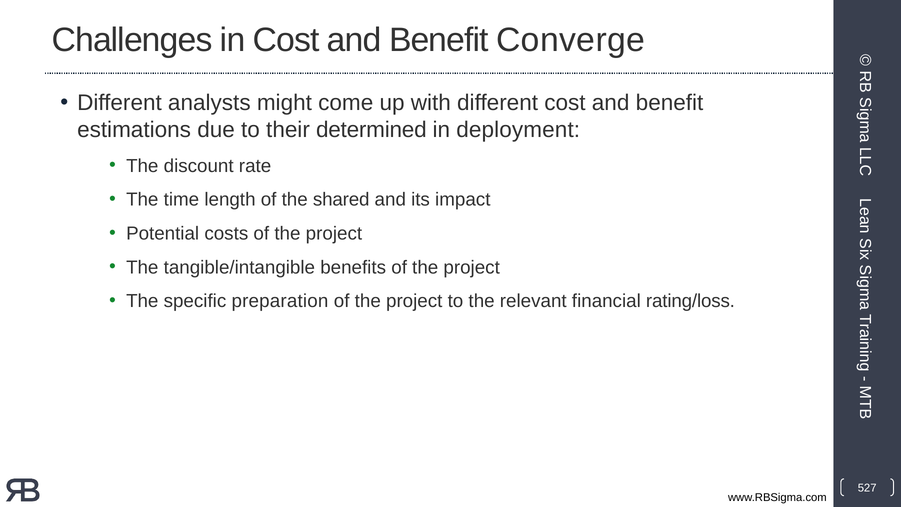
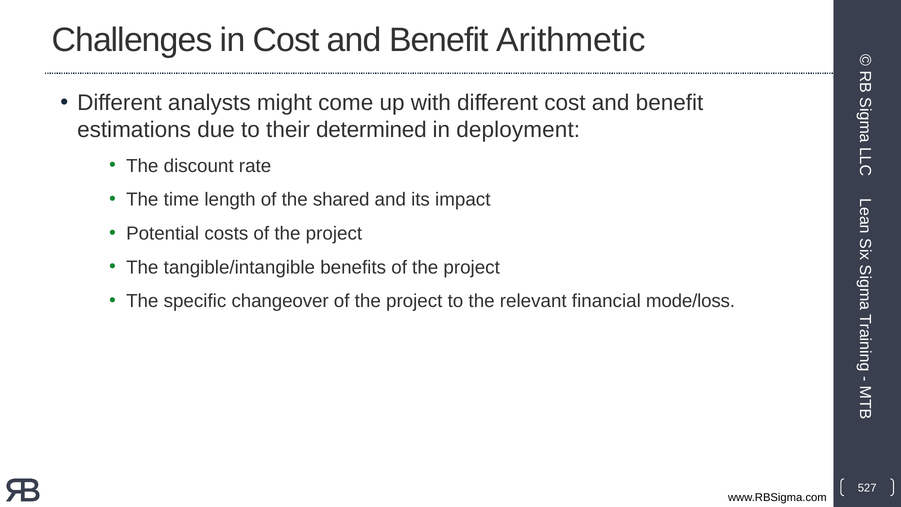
Converge: Converge -> Arithmetic
preparation: preparation -> changeover
rating/loss: rating/loss -> mode/loss
